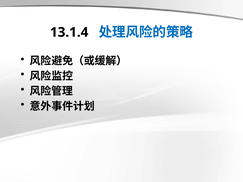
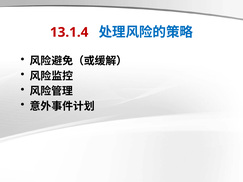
13.1.4 colour: black -> red
